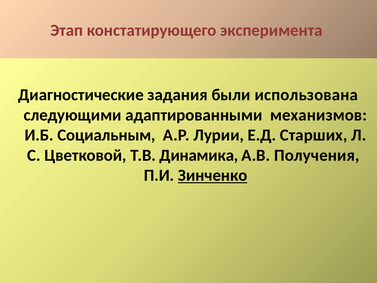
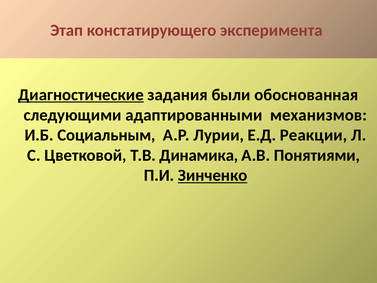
Диагностические underline: none -> present
использована: использована -> обоснованная
Старших: Старших -> Реакции
Получения: Получения -> Понятиями
